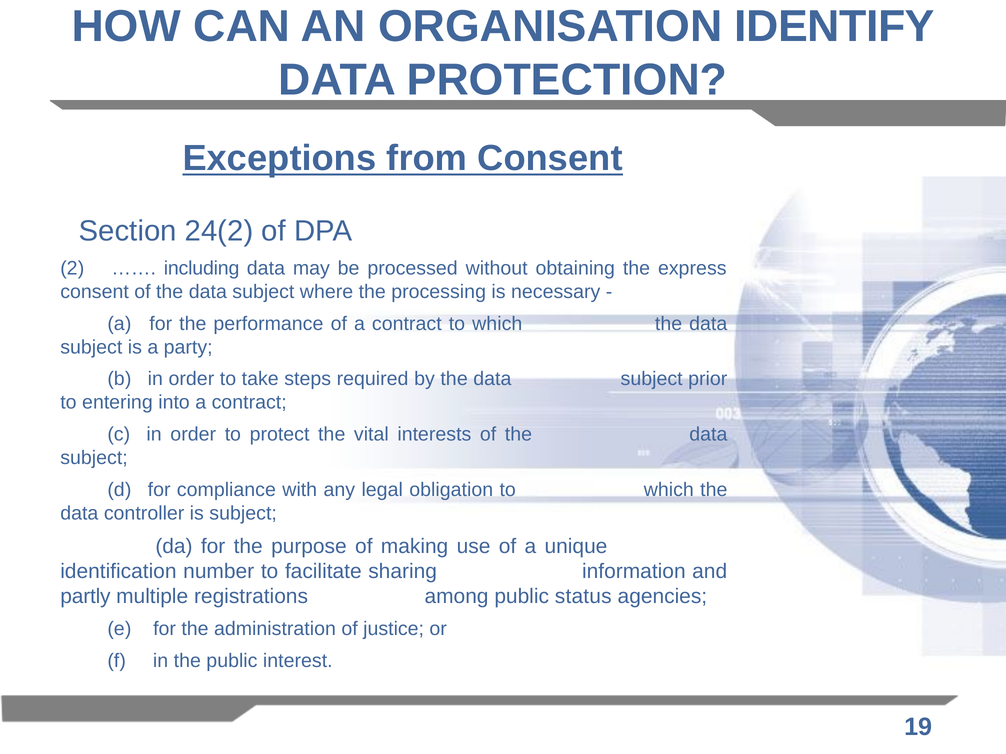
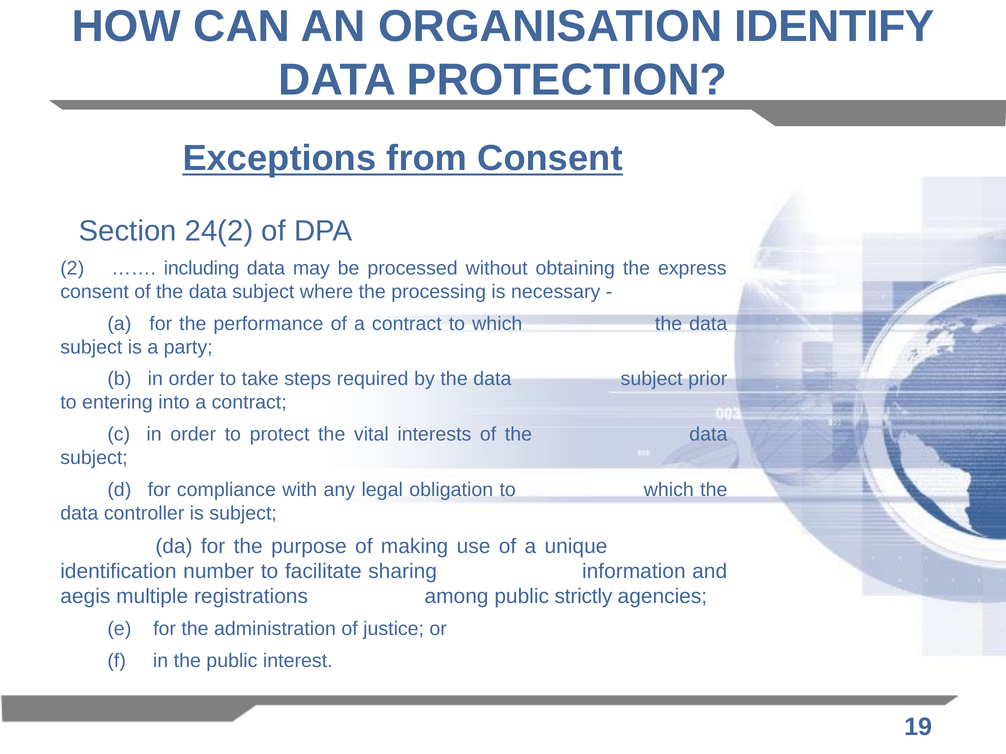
partly: partly -> aegis
status: status -> strictly
